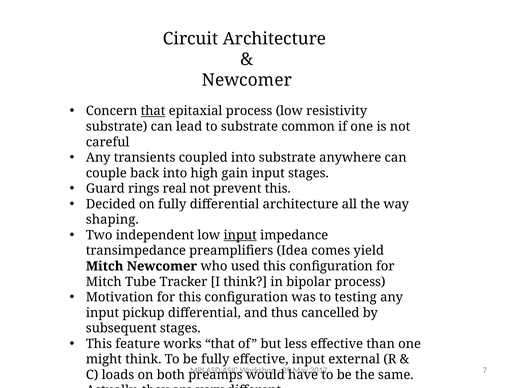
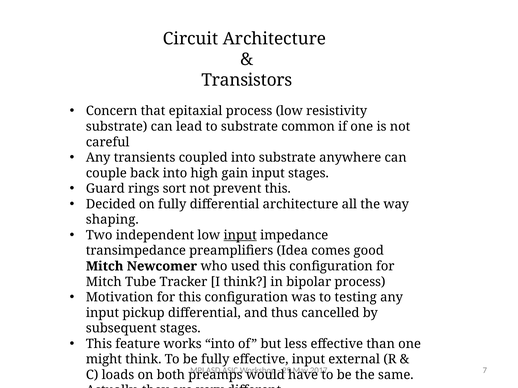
Newcomer at (247, 80): Newcomer -> Transistors
that at (153, 111) underline: present -> none
real: real -> sort
yield: yield -> good
works that: that -> into
